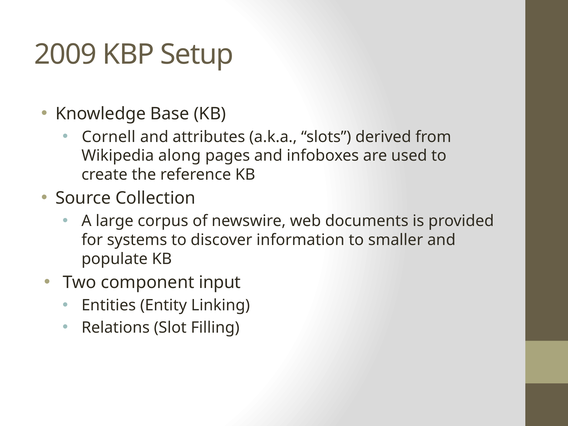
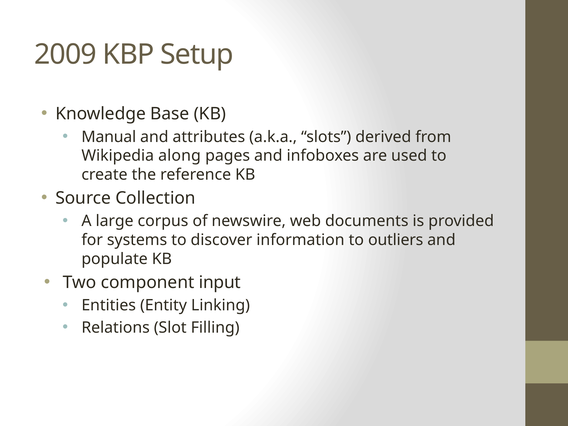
Cornell: Cornell -> Manual
smaller: smaller -> outliers
